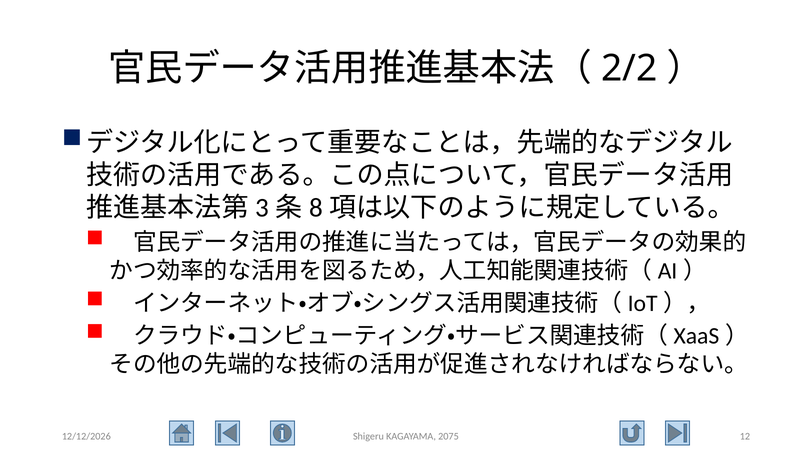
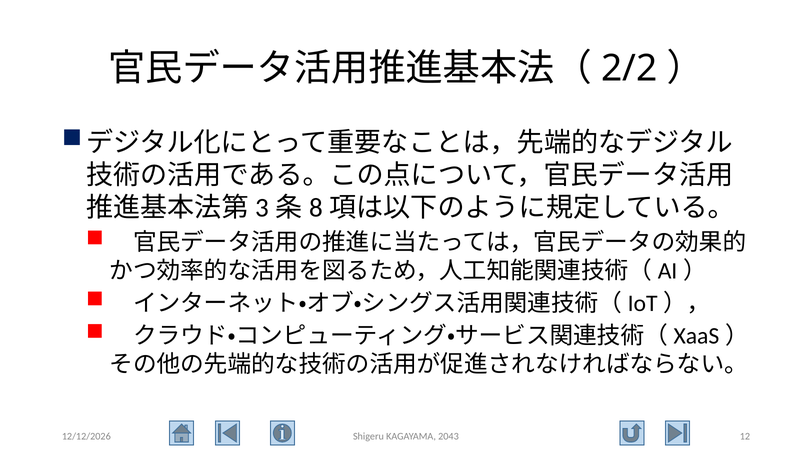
2075: 2075 -> 2043
